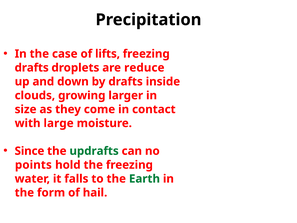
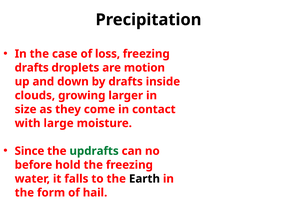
lifts: lifts -> loss
reduce: reduce -> motion
points: points -> before
Earth colour: green -> black
